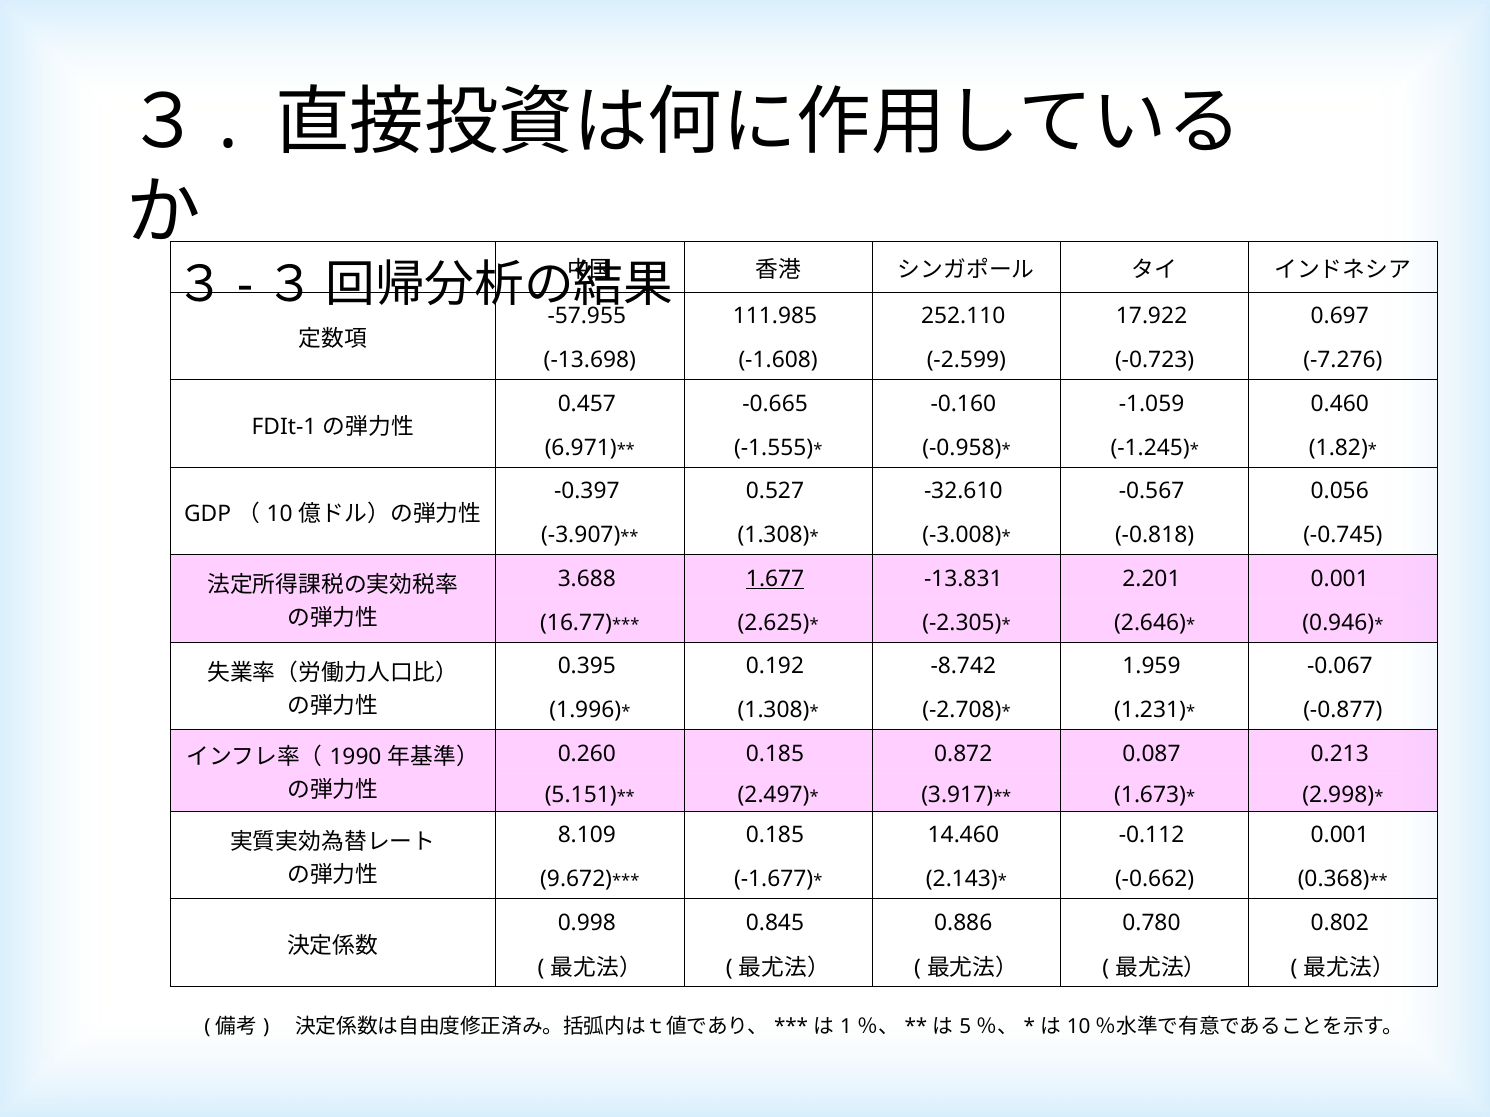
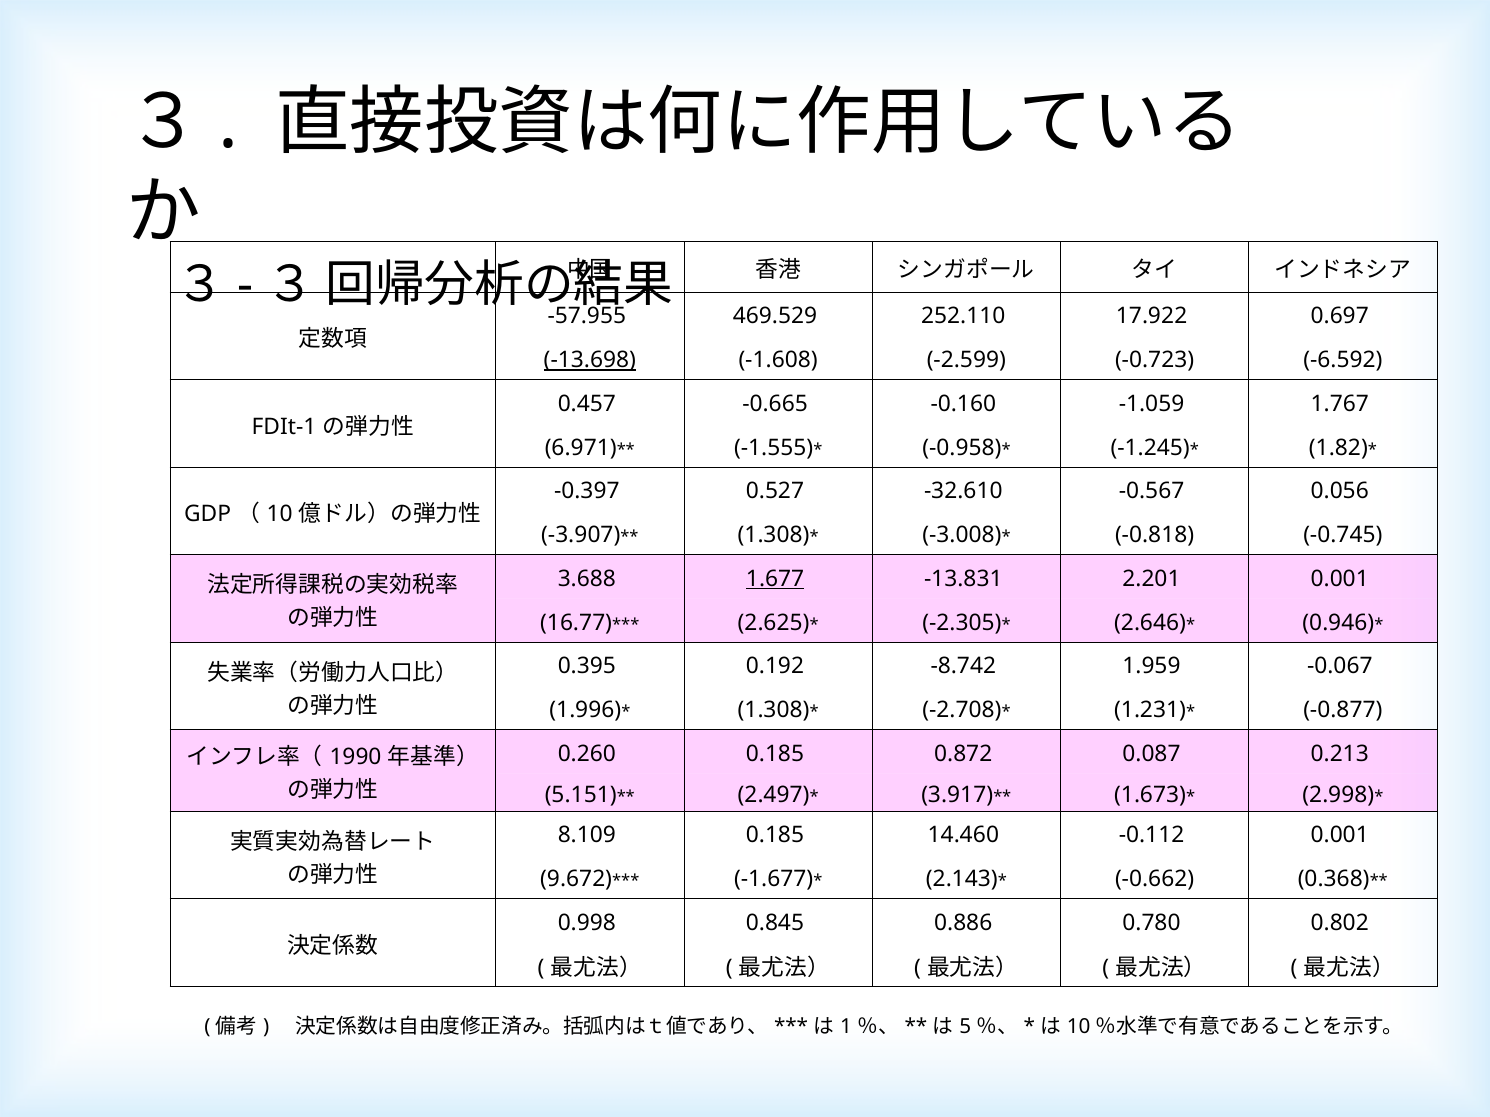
111.985: 111.985 -> 469.529
-13.698 underline: none -> present
-7.276: -7.276 -> -6.592
0.460: 0.460 -> 1.767
